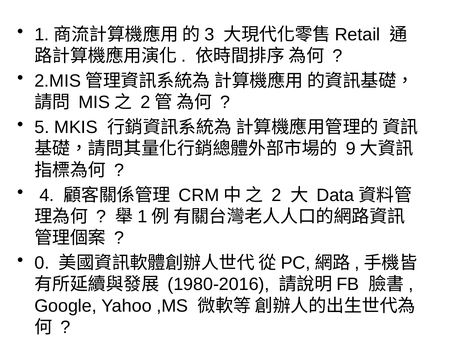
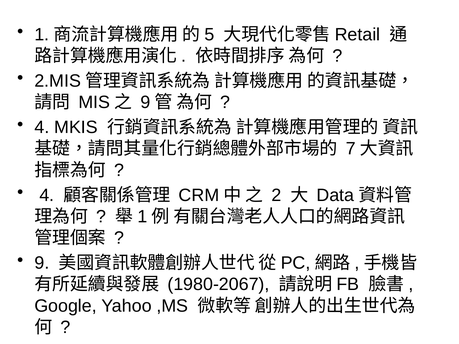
3: 3 -> 5
2 at (145, 102): 2 -> 9
5 at (42, 127): 5 -> 4
9: 9 -> 7
0 at (42, 263): 0 -> 9
1980-2016: 1980-2016 -> 1980-2067
